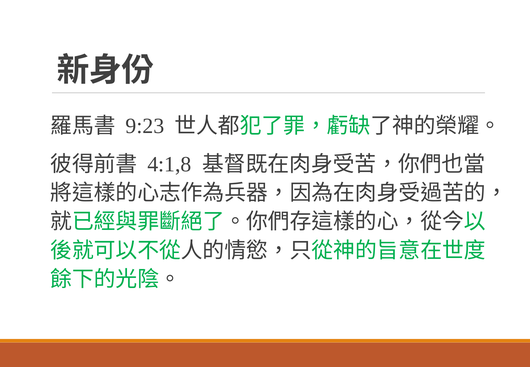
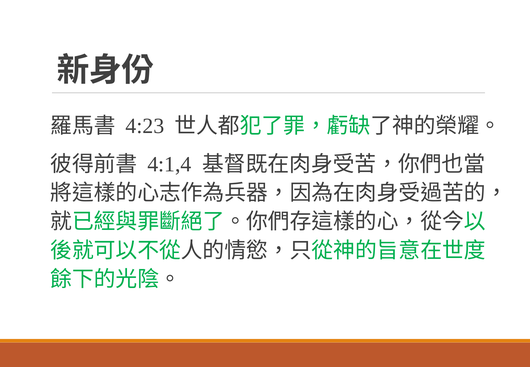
9:23: 9:23 -> 4:23
4:1,8: 4:1,8 -> 4:1,4
